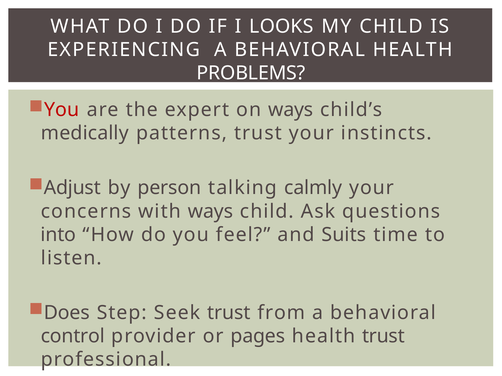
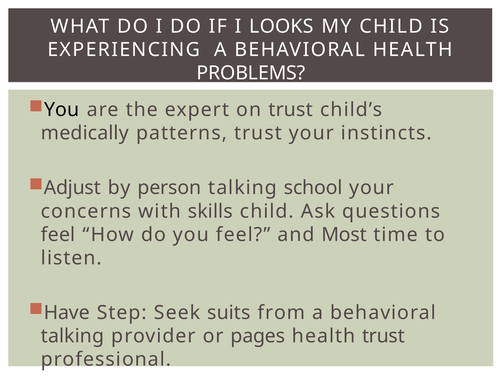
You at (62, 110) colour: red -> black
on ways: ways -> trust
calmly: calmly -> school
with ways: ways -> skills
into at (58, 235): into -> feel
Suits: Suits -> Most
Does: Does -> Have
Seek trust: trust -> suits
control at (73, 337): control -> talking
